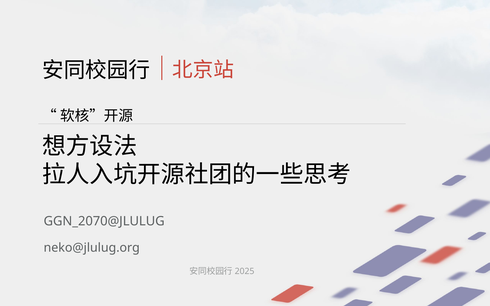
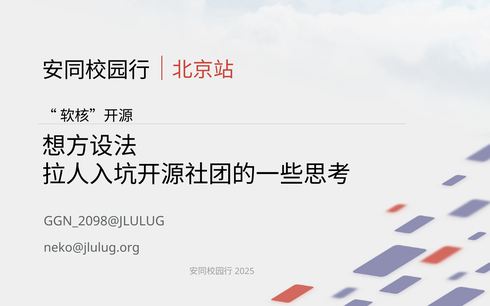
GGN_2070@JLULUG: GGN_2070@JLULUG -> GGN_2098@JLULUG
